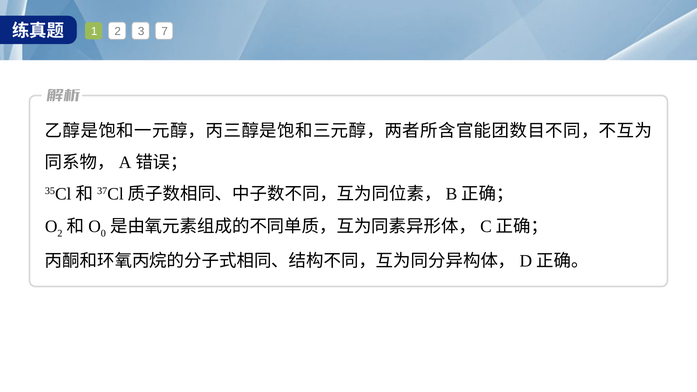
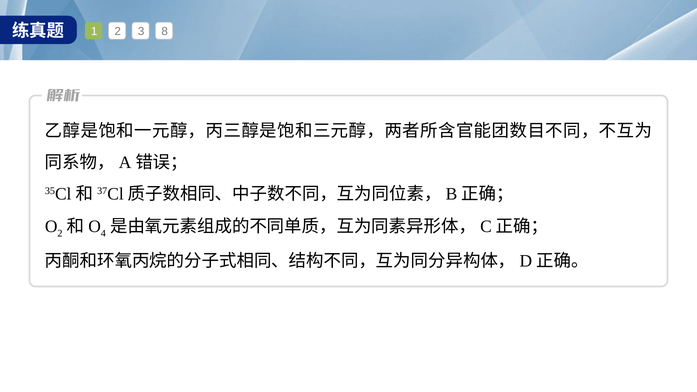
7: 7 -> 8
0: 0 -> 4
